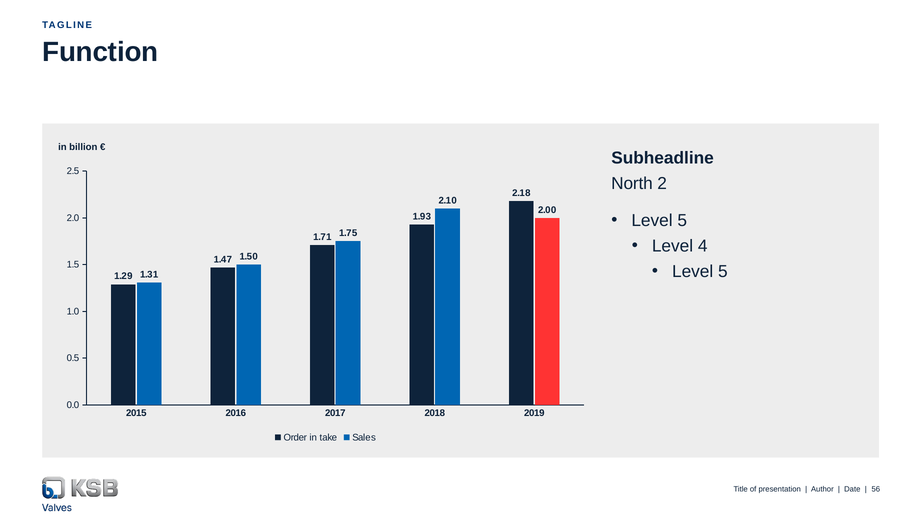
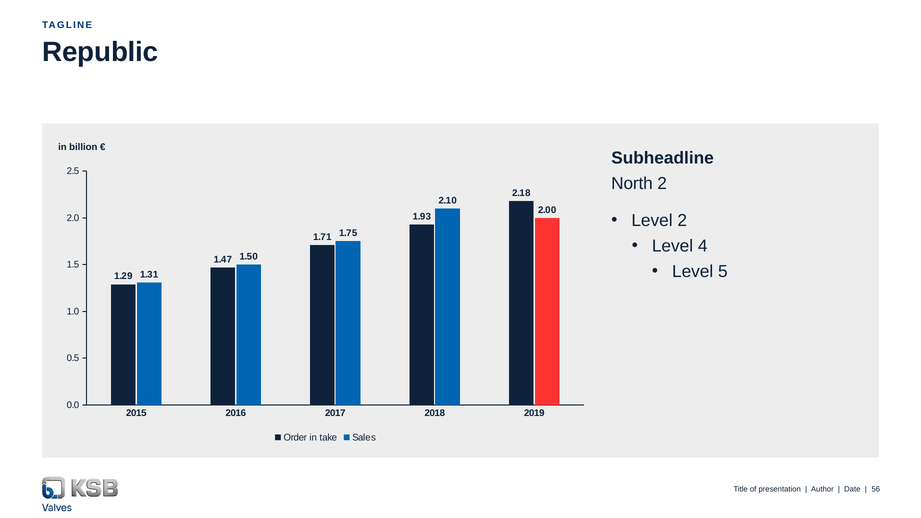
Function: Function -> Republic
5 at (682, 221): 5 -> 2
